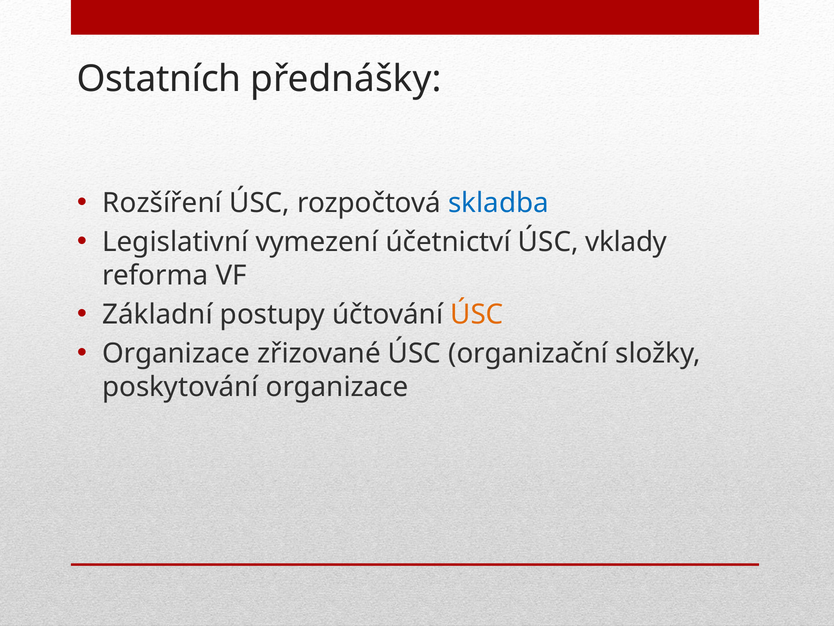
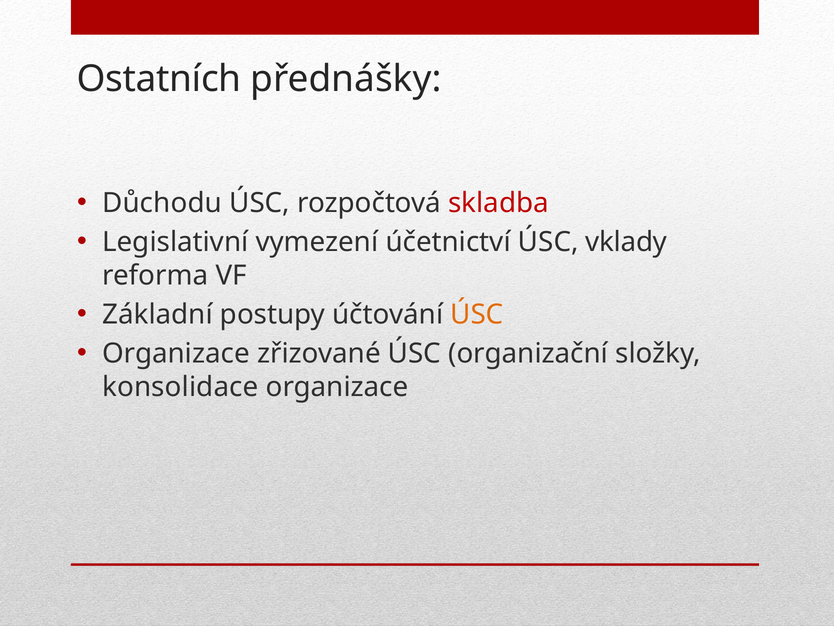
Rozšíření: Rozšíření -> Důchodu
skladba colour: blue -> red
poskytování: poskytování -> konsolidace
